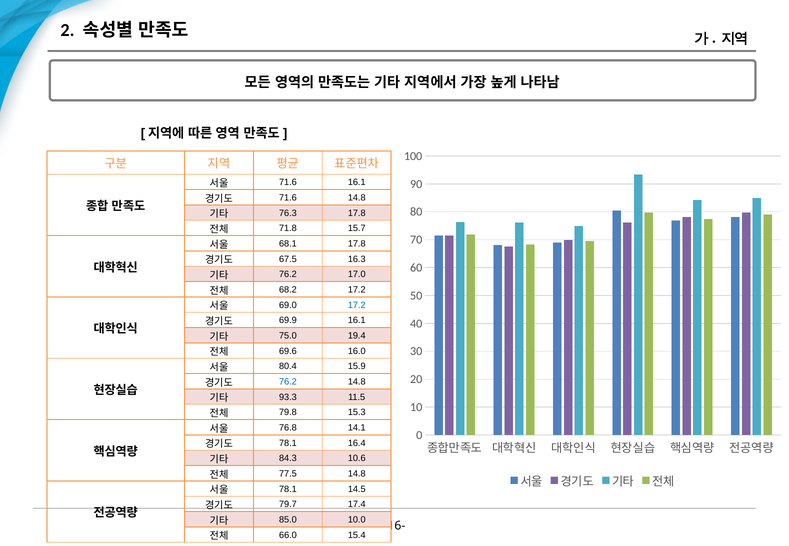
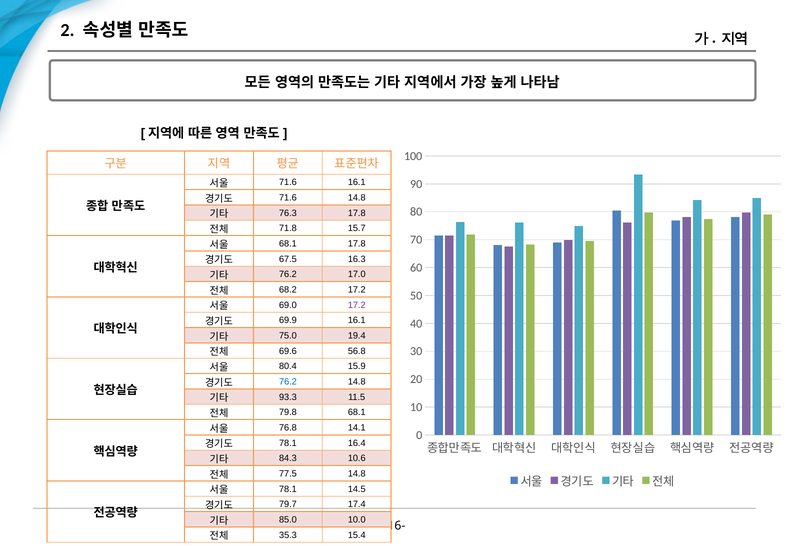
17.2 at (357, 305) colour: blue -> purple
16.0: 16.0 -> 56.8
79.8 15.3: 15.3 -> 68.1
66.0: 66.0 -> 35.3
